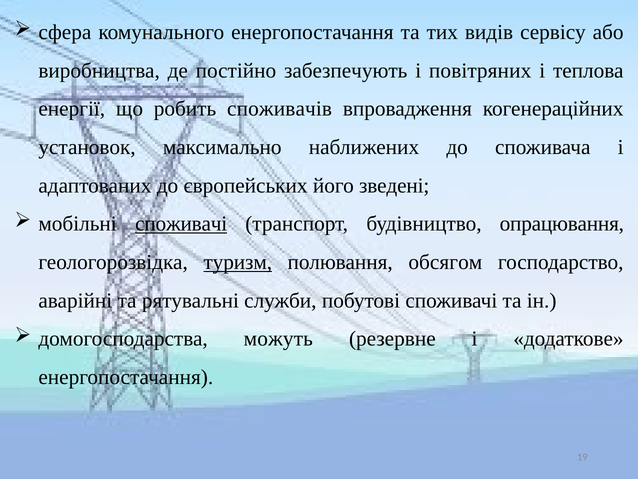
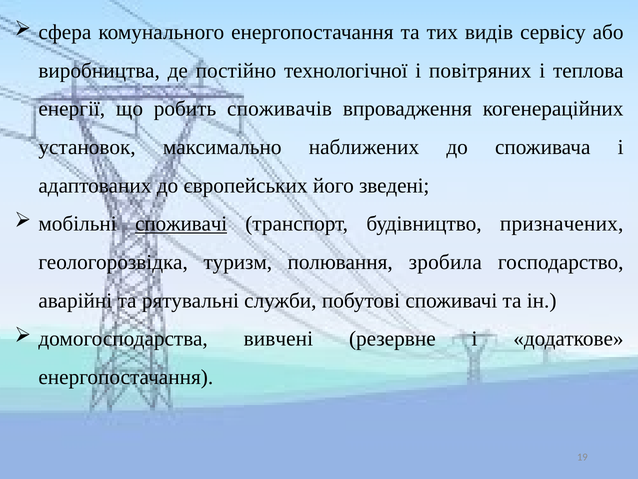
забезпечують: забезпечують -> технологічної
опрацювання: опрацювання -> призначених
туризм underline: present -> none
обсягом: обсягом -> зробила
можуть: можуть -> вивчені
